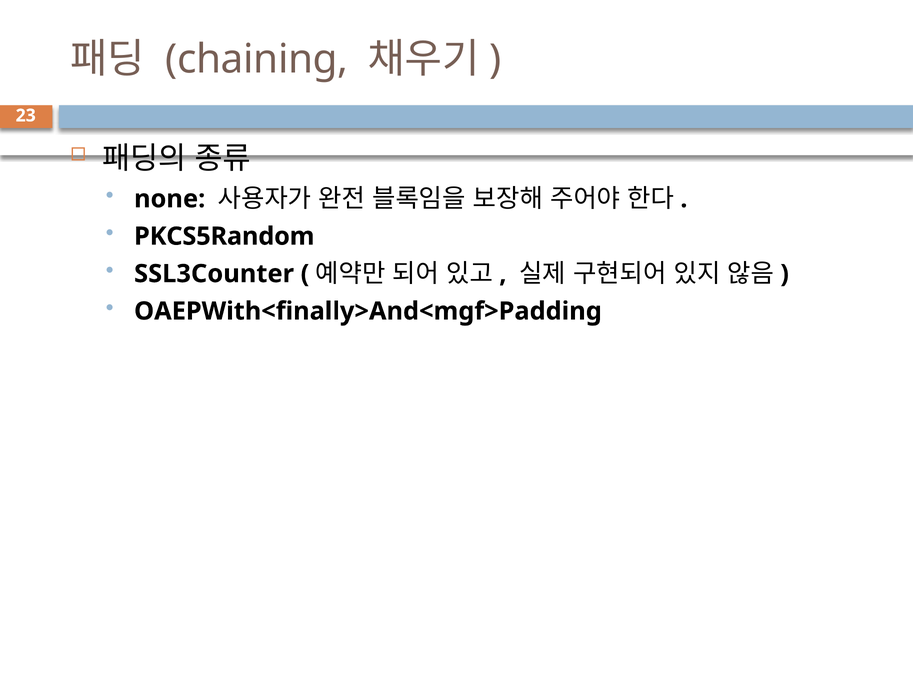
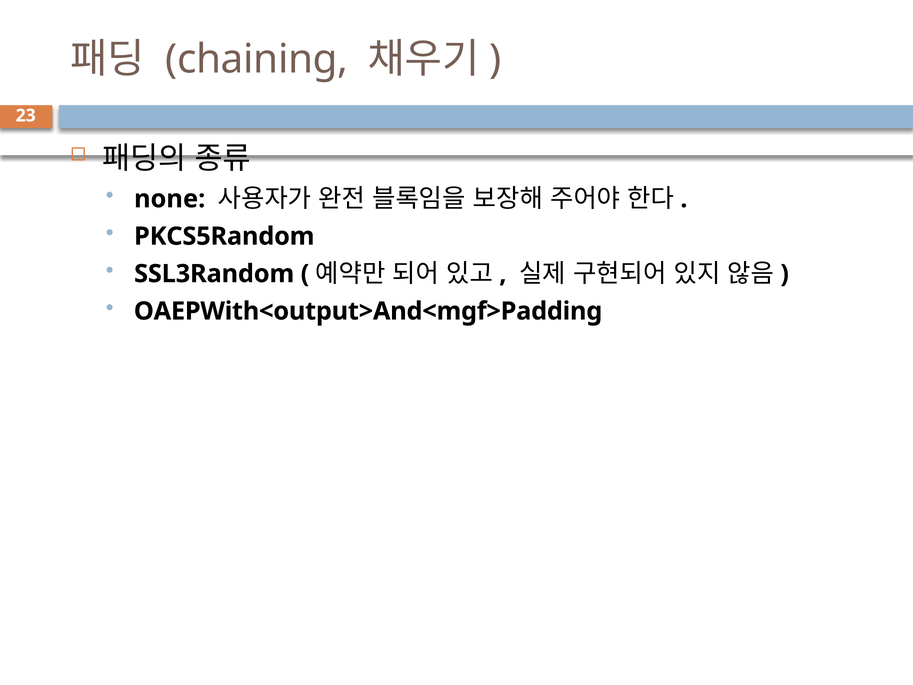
SSL3Counter: SSL3Counter -> SSL3Random
OAEPWith<finally>And<mgf>Padding: OAEPWith<finally>And<mgf>Padding -> OAEPWith<output>And<mgf>Padding
